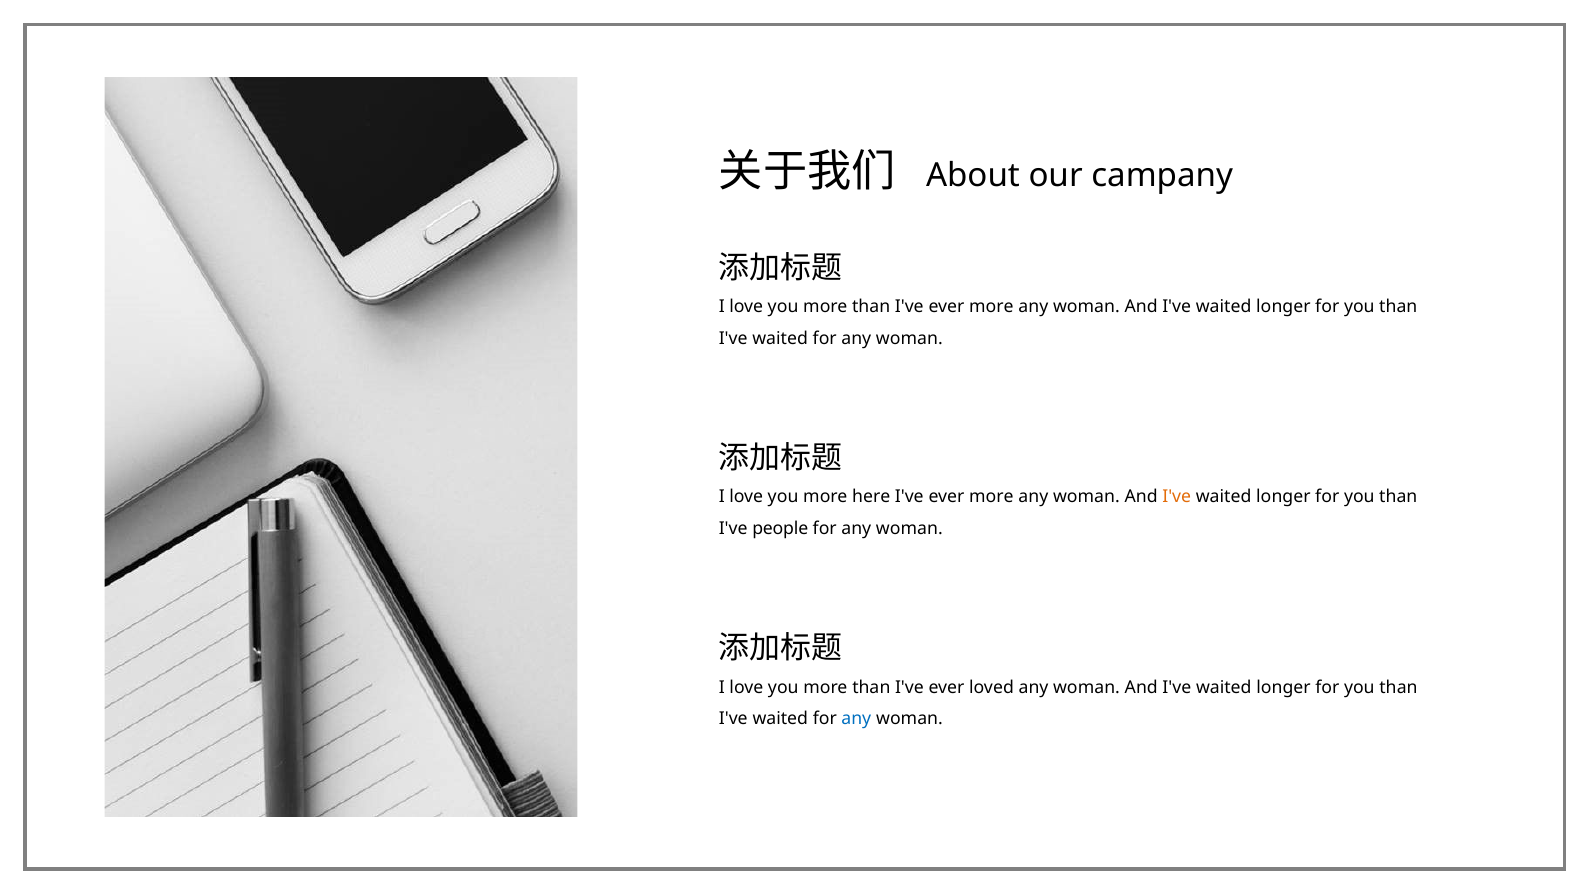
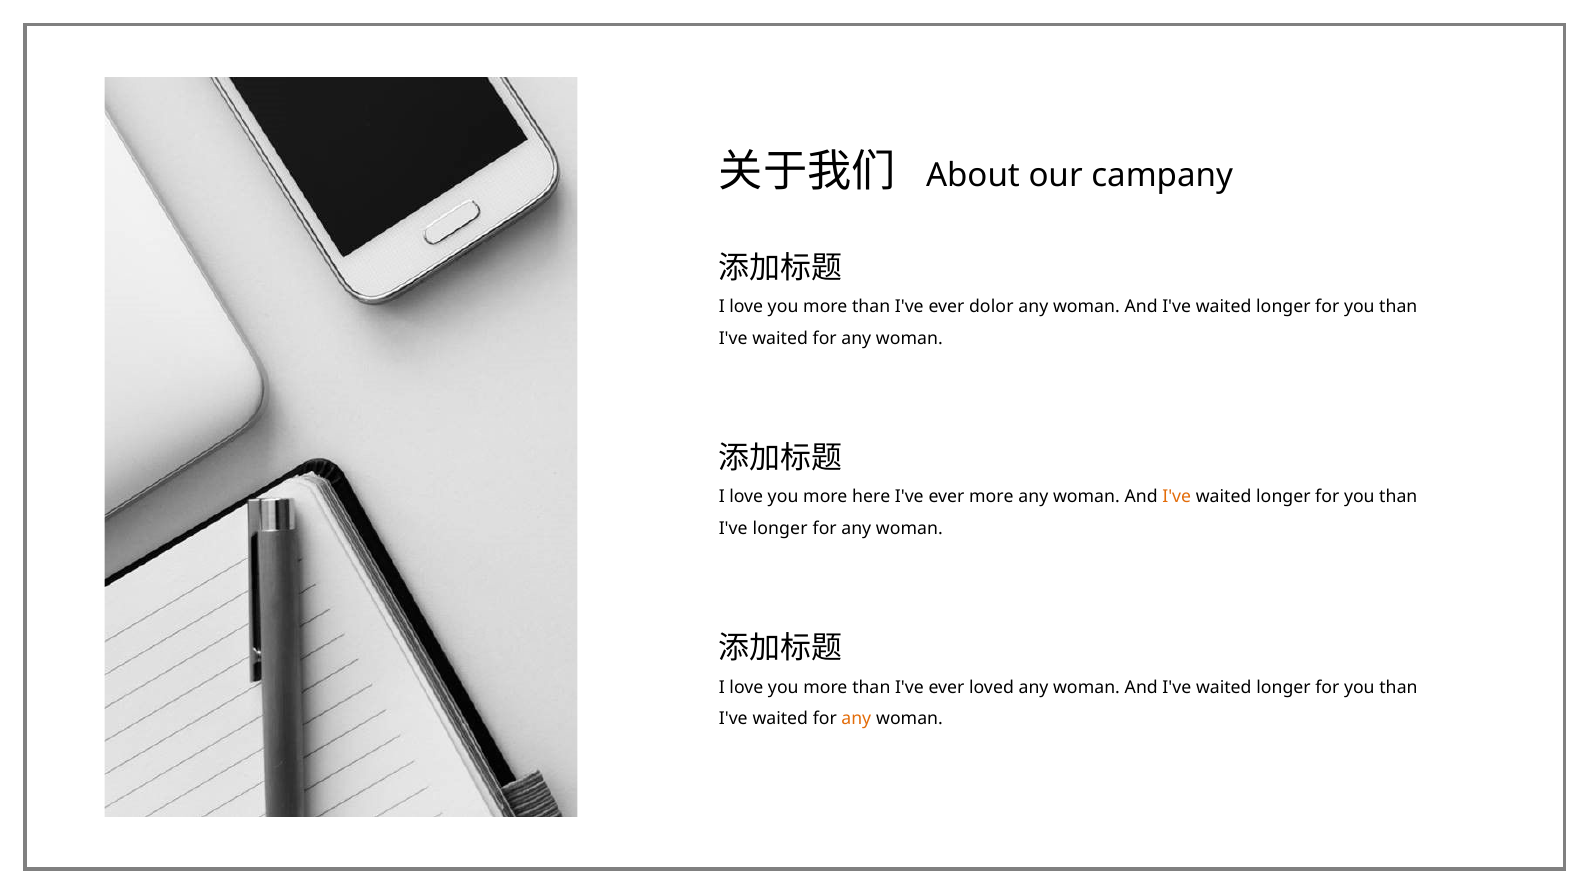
than I've ever more: more -> dolor
I've people: people -> longer
any at (856, 719) colour: blue -> orange
